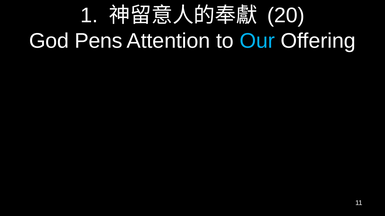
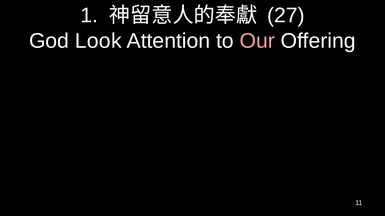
20: 20 -> 27
Pens: Pens -> Look
Our colour: light blue -> pink
